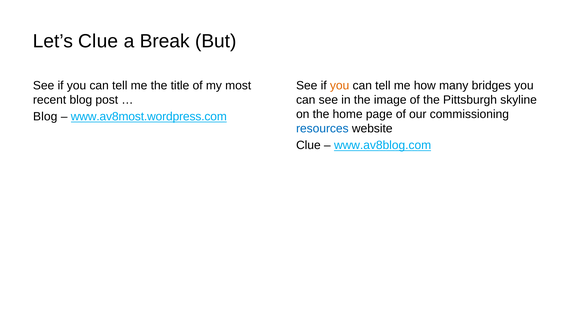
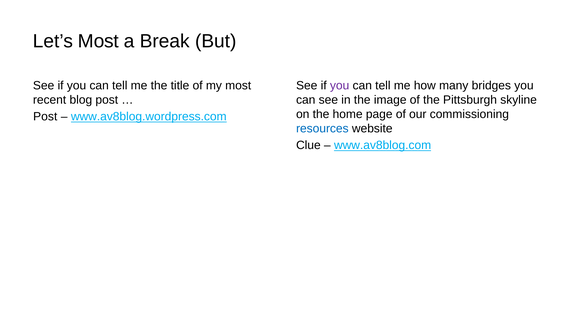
Let’s Clue: Clue -> Most
you at (340, 86) colour: orange -> purple
Blog at (45, 117): Blog -> Post
www.av8most.wordpress.com: www.av8most.wordpress.com -> www.av8blog.wordpress.com
